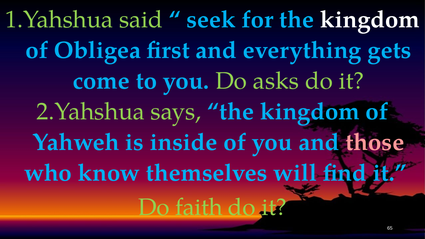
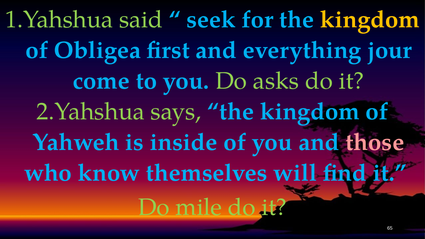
kingdom at (370, 20) colour: white -> yellow
gets: gets -> jour
faith: faith -> mile
